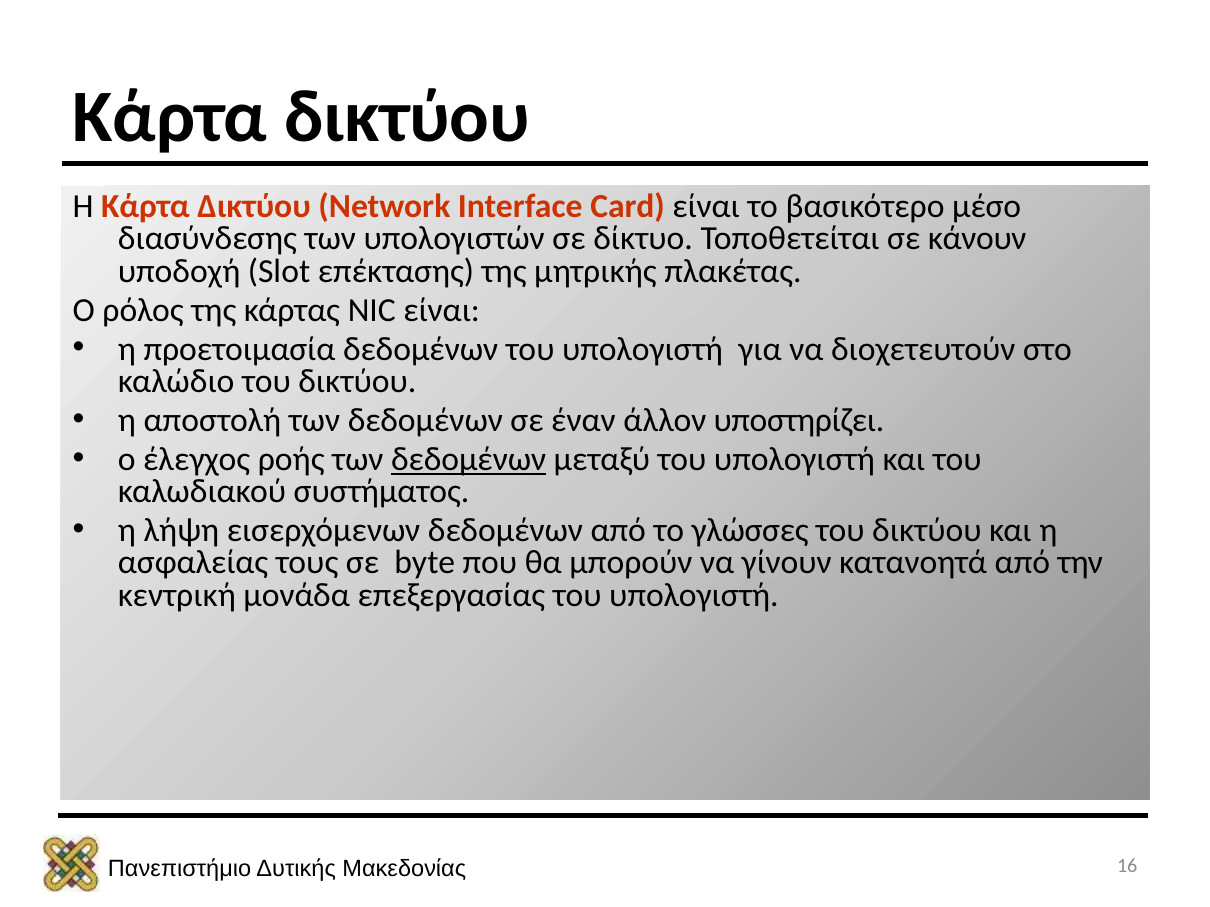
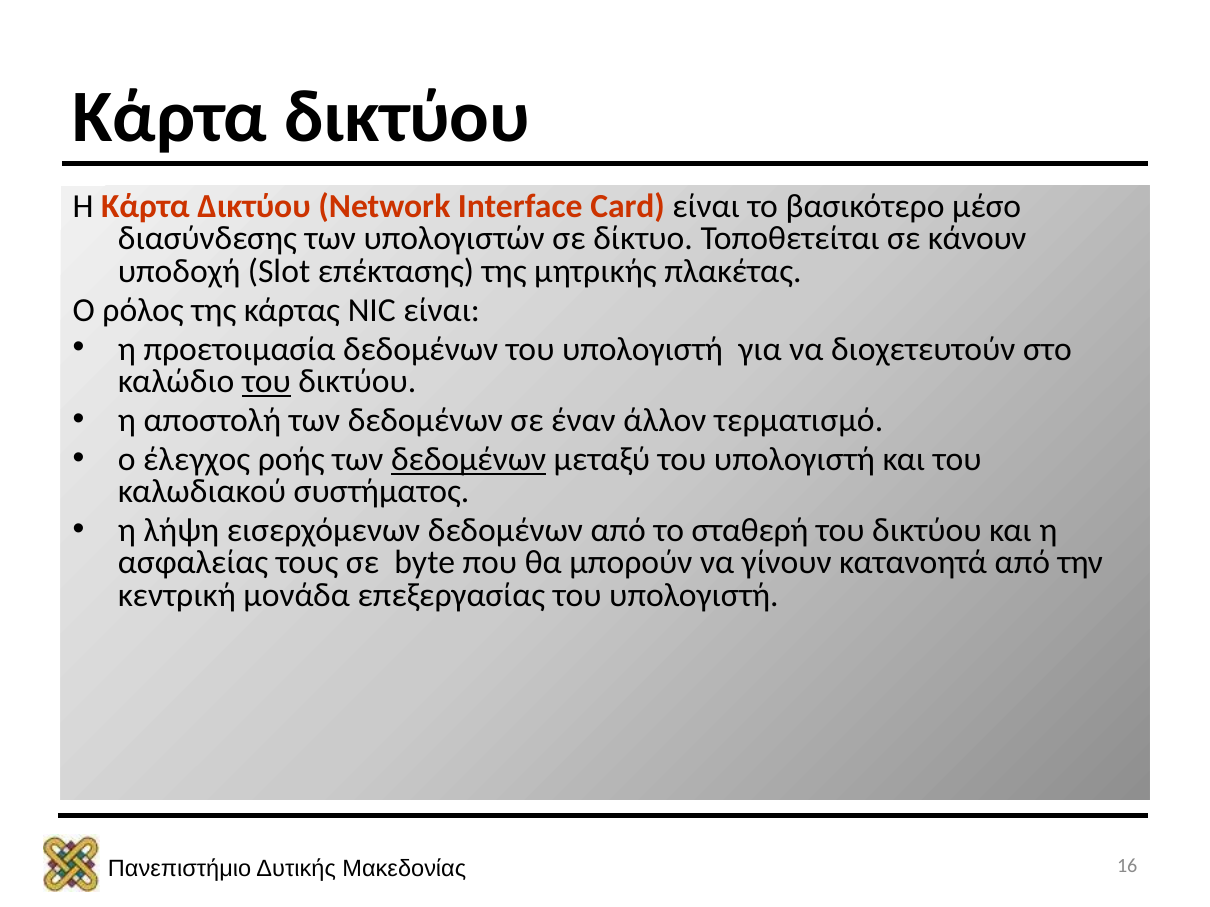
του at (266, 381) underline: none -> present
υποστηρίζει: υποστηρίζει -> τερματισμό
γλώσσες: γλώσσες -> σταθερή
